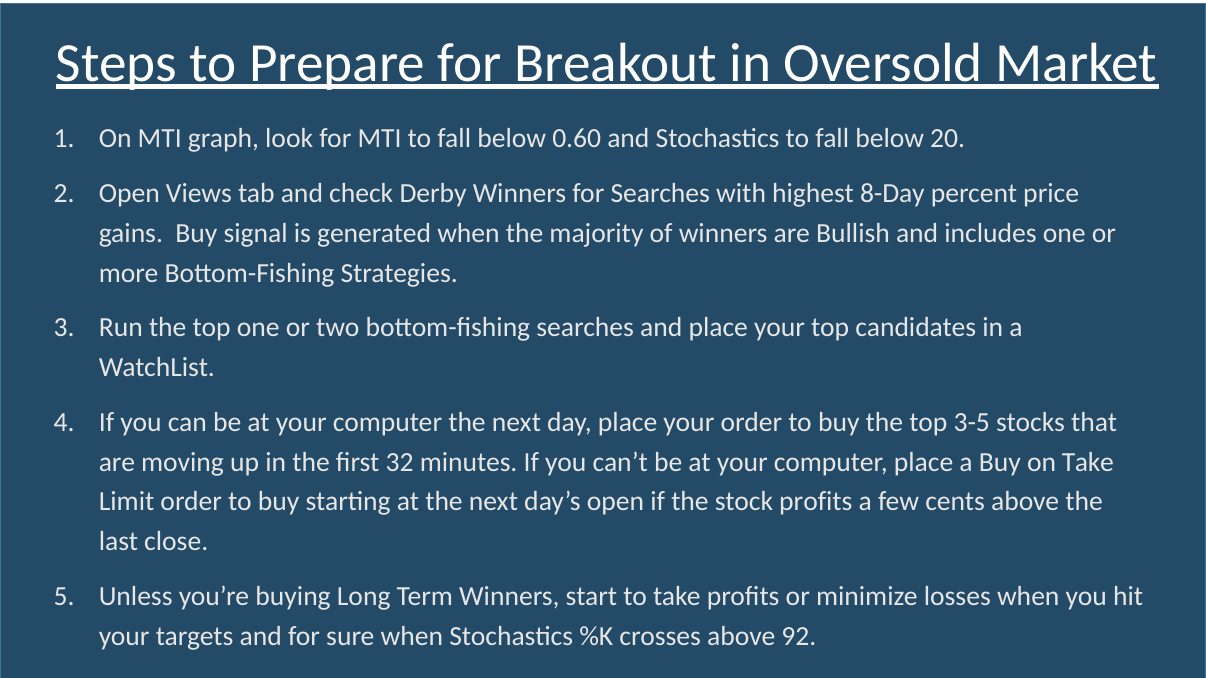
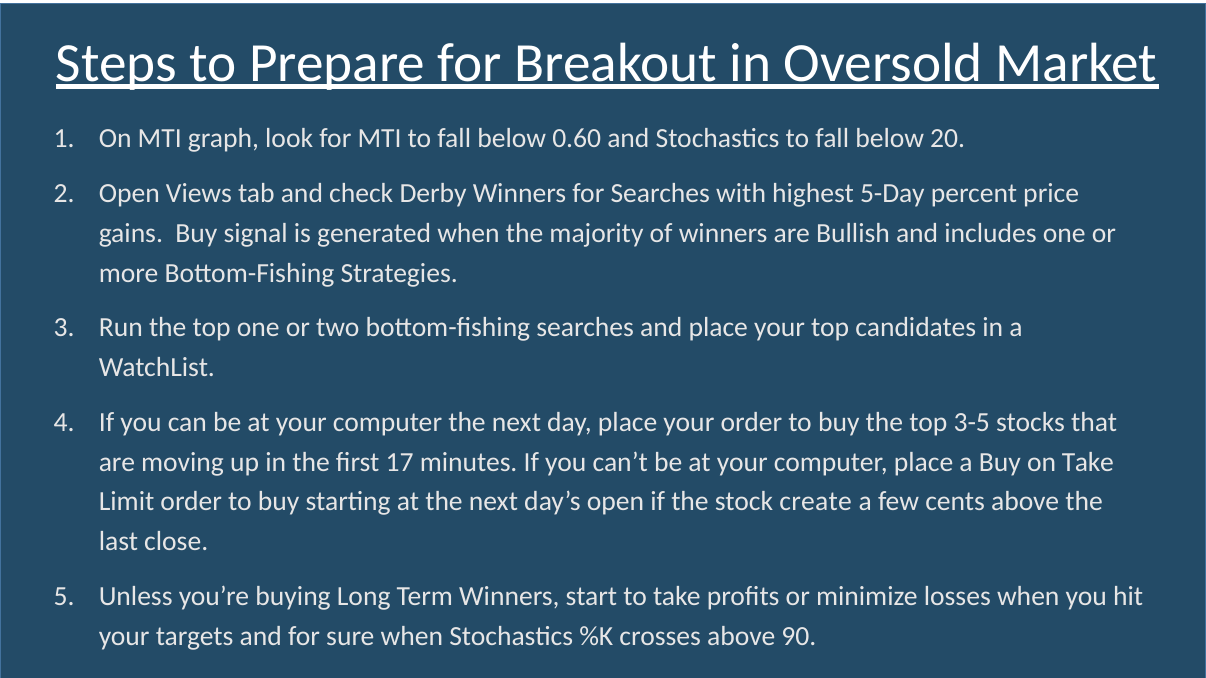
8-Day: 8-Day -> 5-Day
32: 32 -> 17
stock profits: profits -> create
92: 92 -> 90
